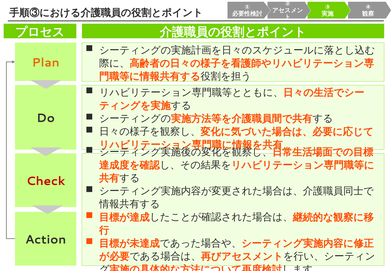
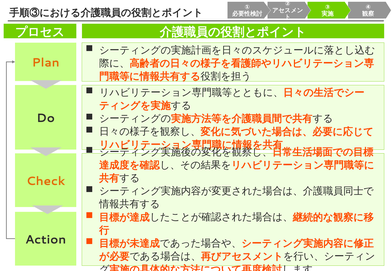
Check colour: red -> orange
